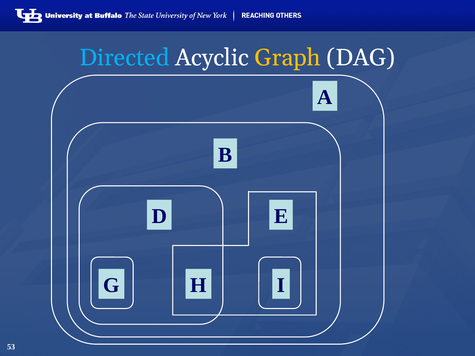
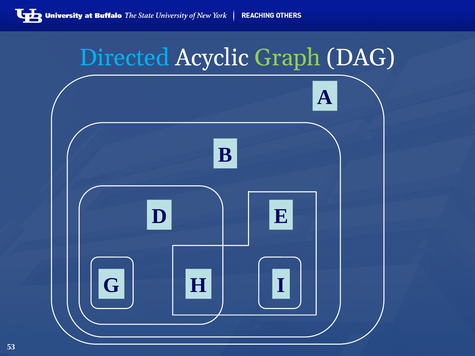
Graph colour: yellow -> light green
